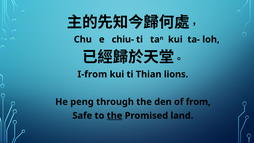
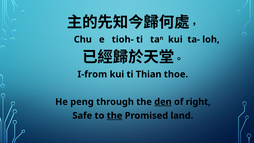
chiu-: chiu- -> tioh-
lions: lions -> thoe
den underline: none -> present
from: from -> right
